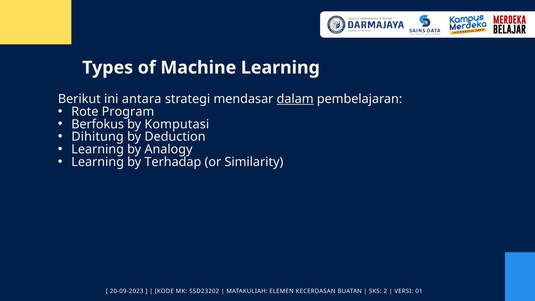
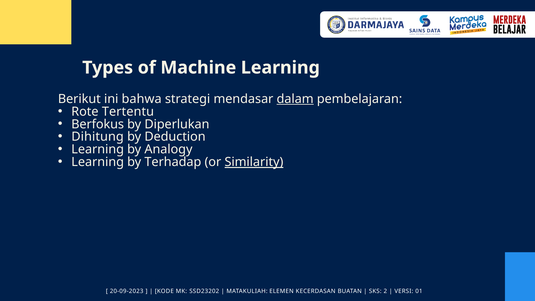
antara: antara -> bahwa
Program: Program -> Tertentu
Komputasi: Komputasi -> Diperlukan
Similarity underline: none -> present
